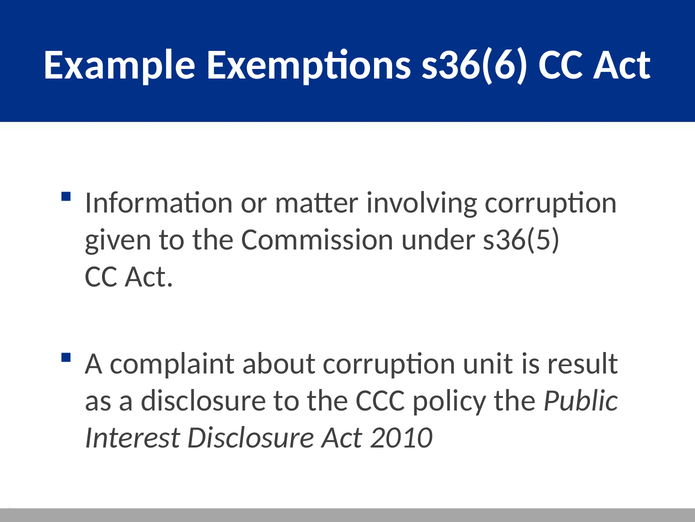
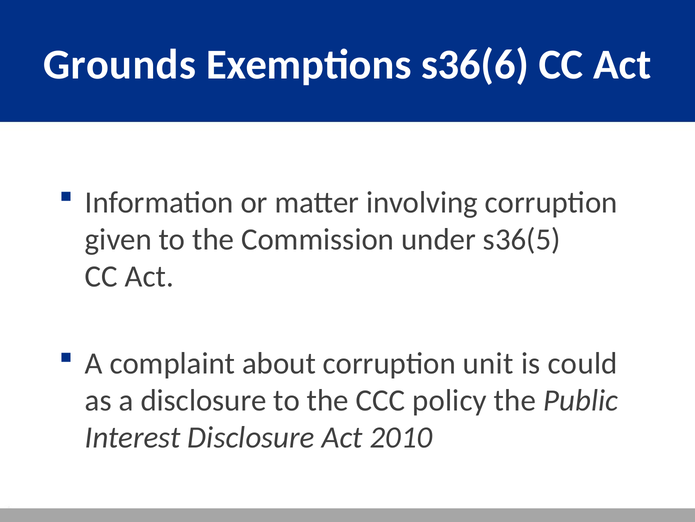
Example: Example -> Grounds
result: result -> could
